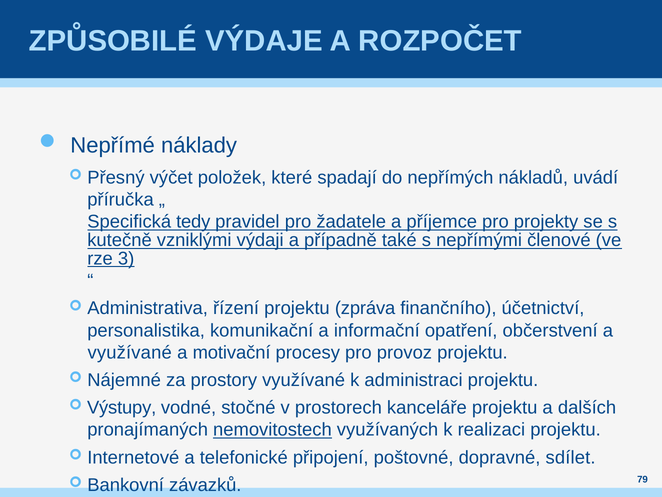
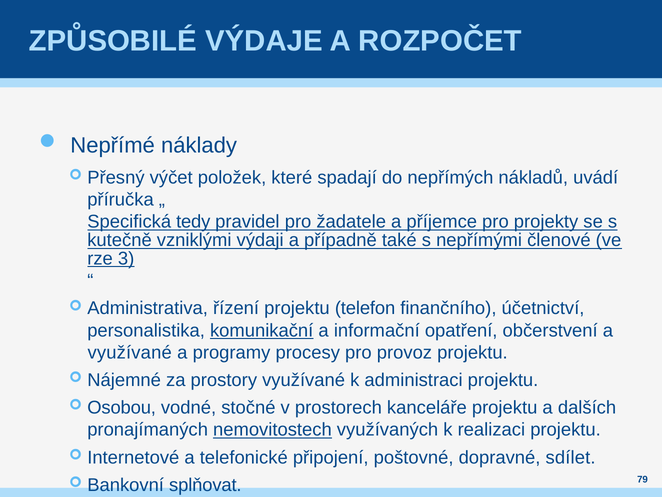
zpráva: zpráva -> telefon
komunikační underline: none -> present
motivační: motivační -> programy
Výstupy: Výstupy -> Osobou
závazků: závazků -> splňovat
